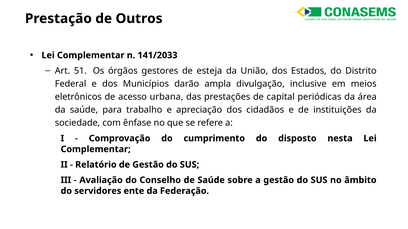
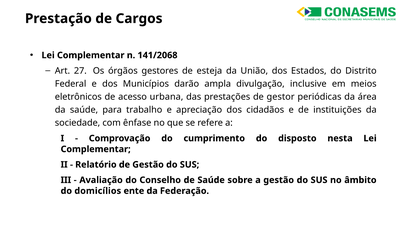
Outros: Outros -> Cargos
141/2033: 141/2033 -> 141/2068
51: 51 -> 27
capital: capital -> gestor
servidores: servidores -> domicílios
